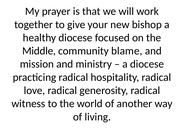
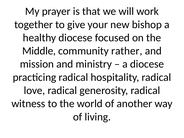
blame: blame -> rather
